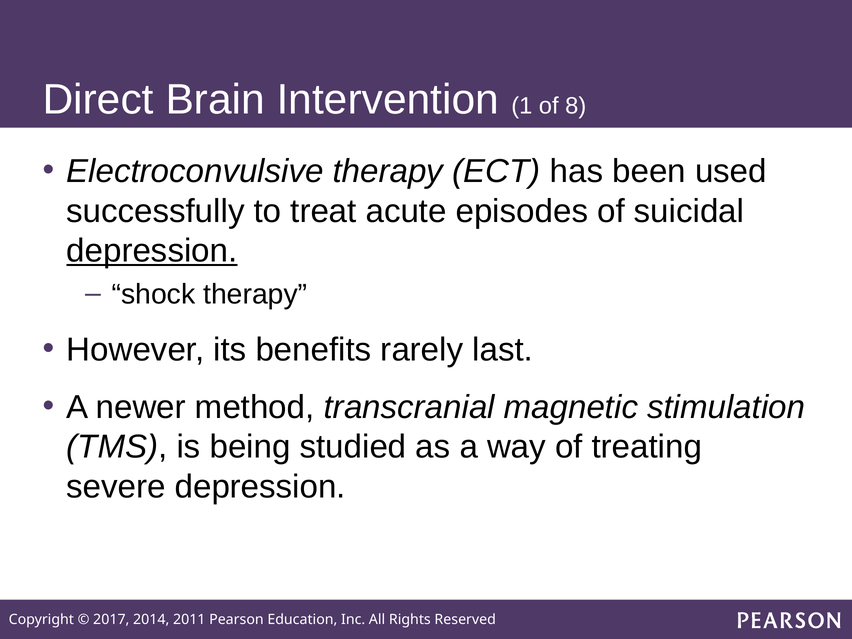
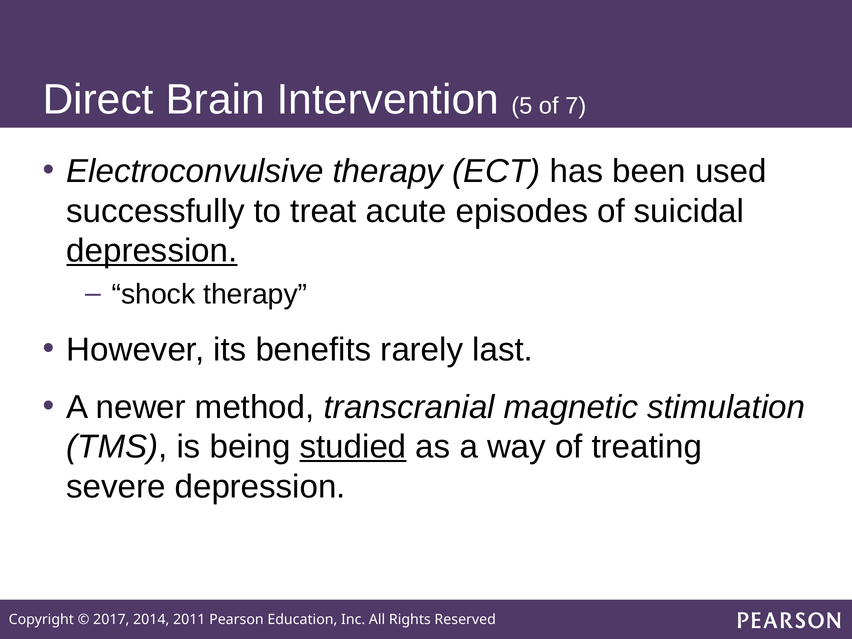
1: 1 -> 5
8: 8 -> 7
studied underline: none -> present
